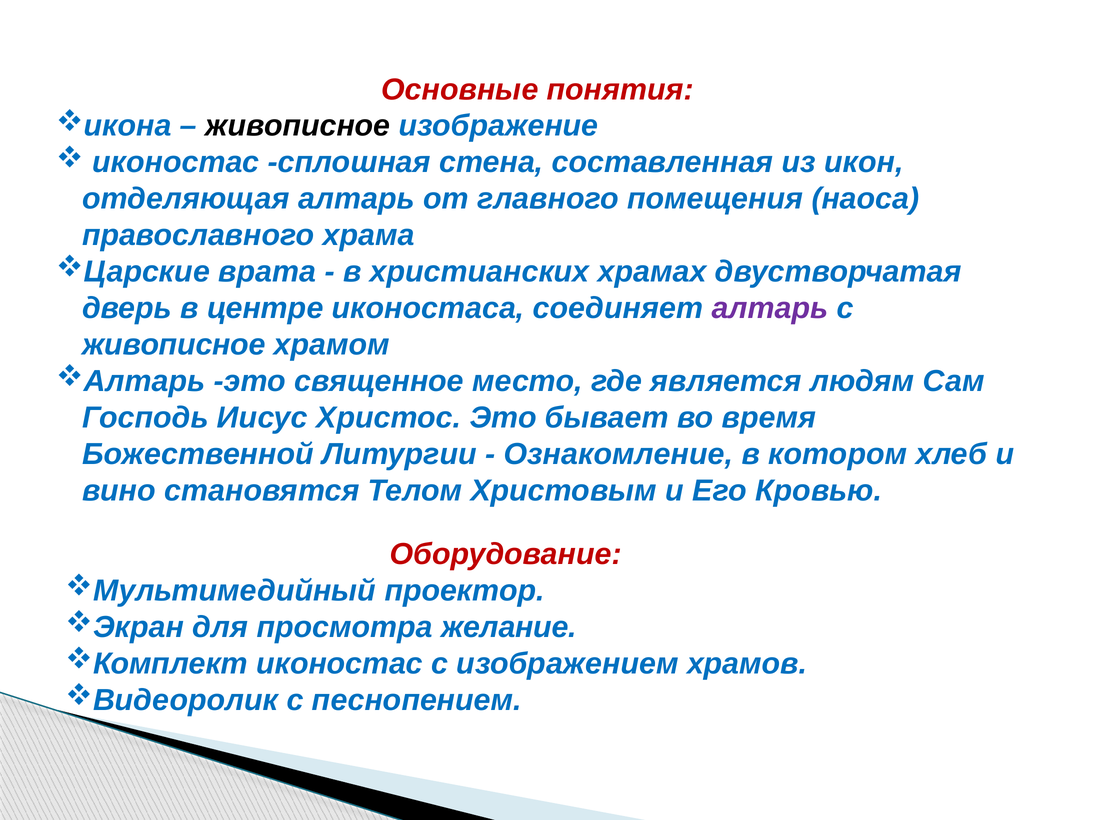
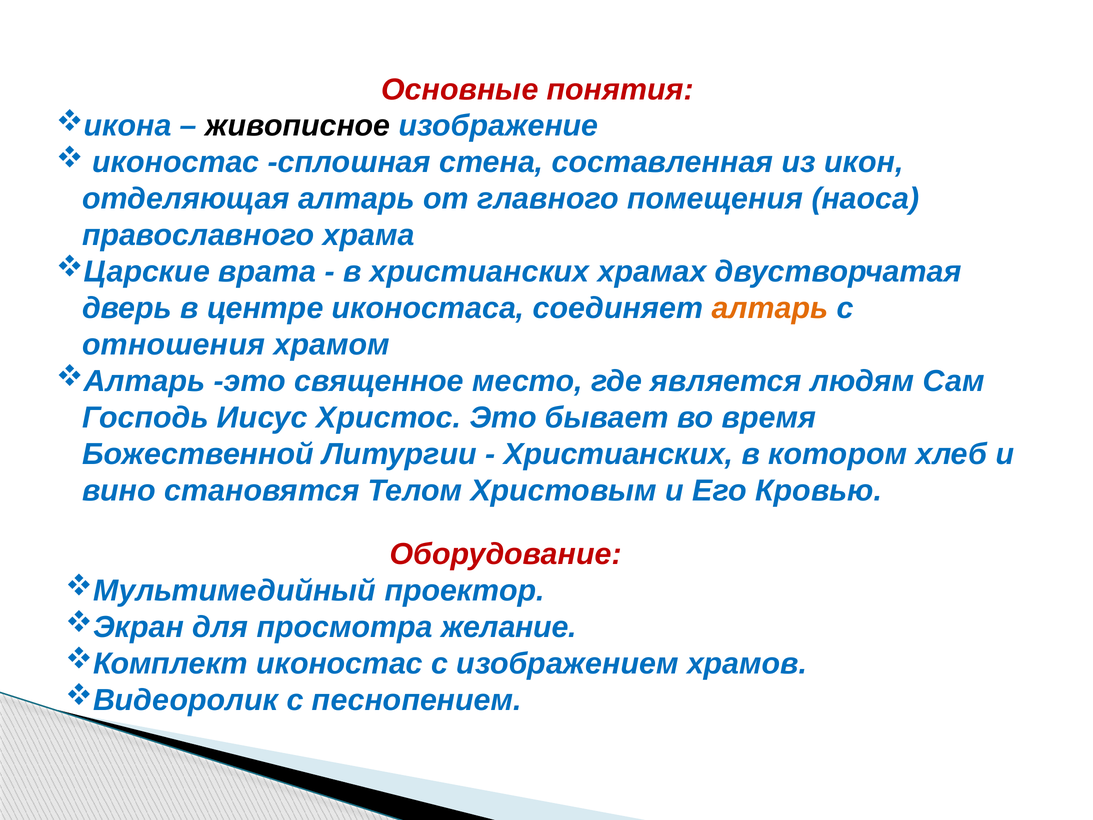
алтарь at (770, 308) colour: purple -> orange
живописное at (174, 345): живописное -> отношения
Ознакомление at (618, 454): Ознакомление -> Христианских
